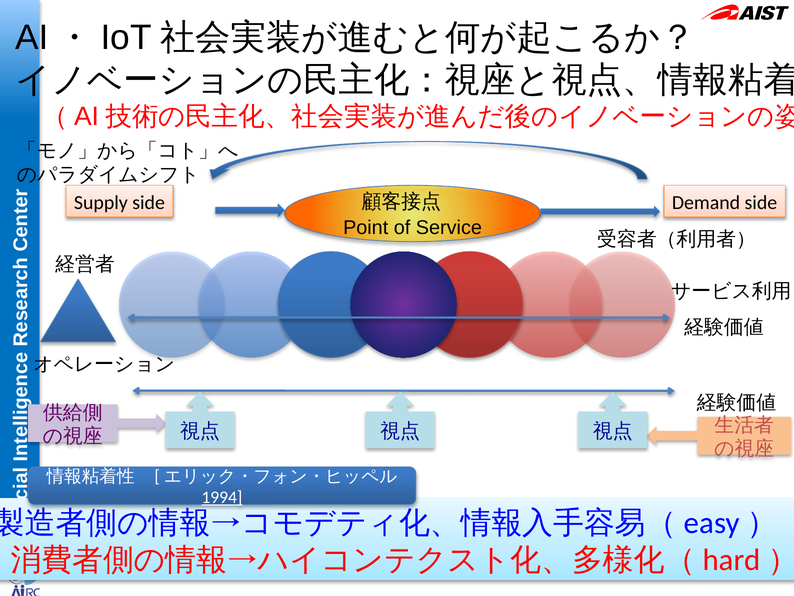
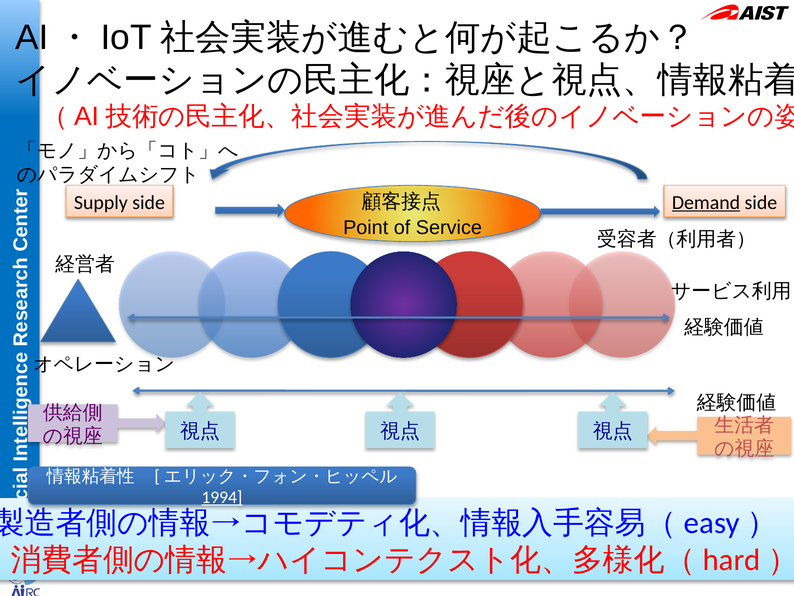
Demand underline: none -> present
